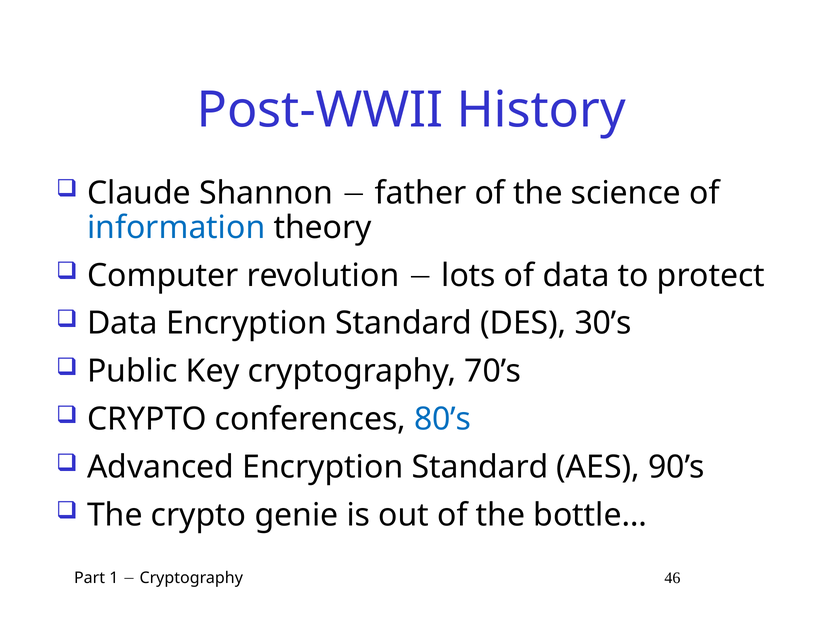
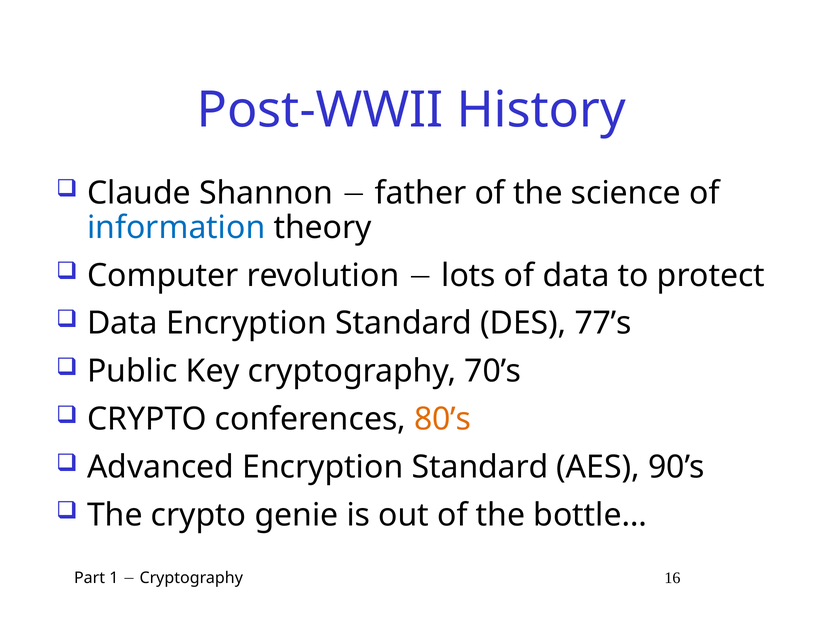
30’s: 30’s -> 77’s
80’s colour: blue -> orange
46: 46 -> 16
